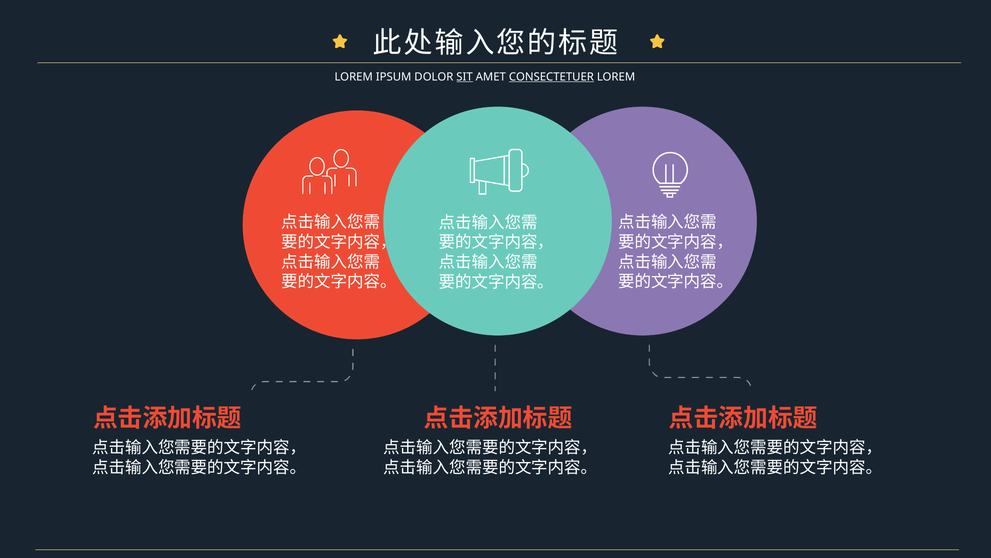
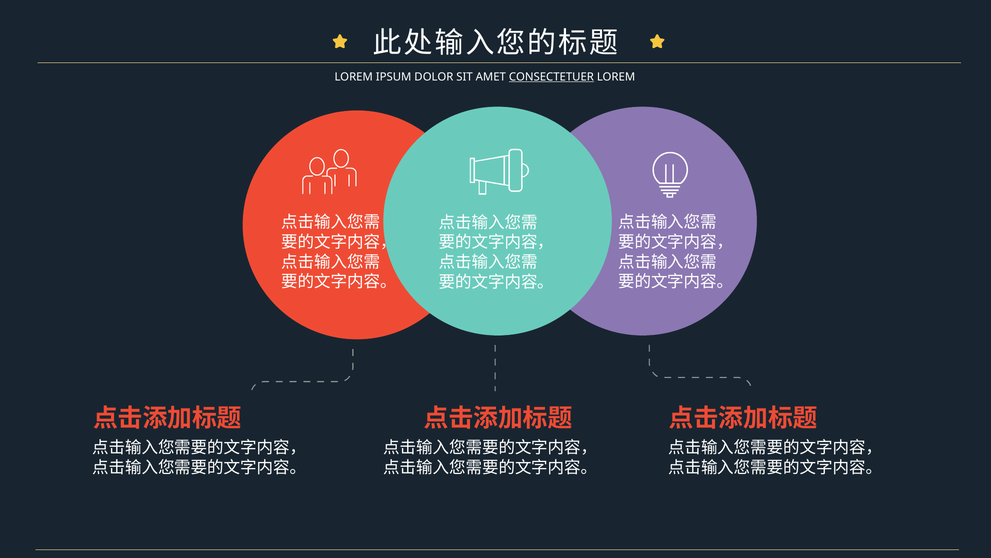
SIT underline: present -> none
